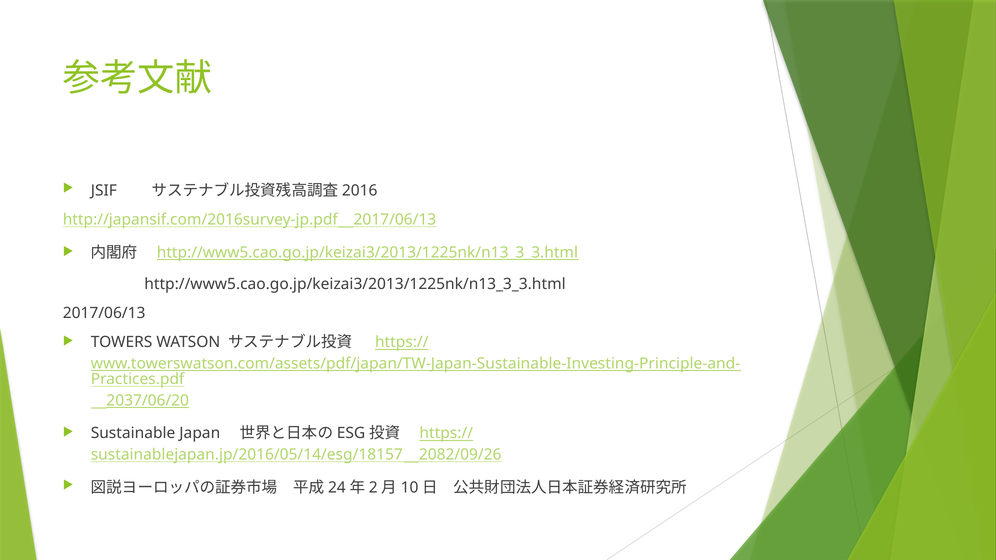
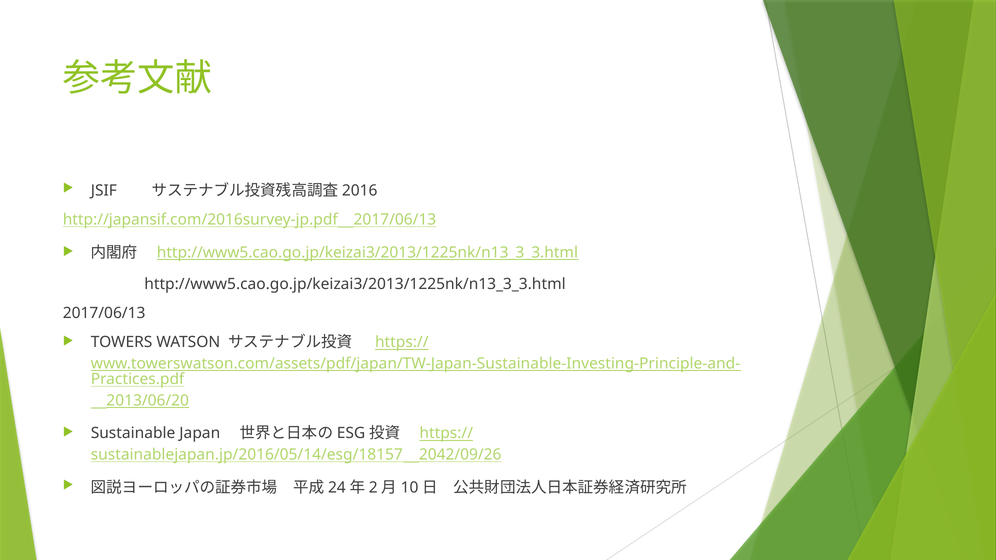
2037/06/20: 2037/06/20 -> 2013/06/20
2082/09/26: 2082/09/26 -> 2042/09/26
